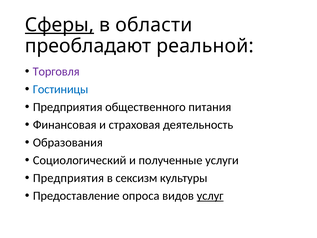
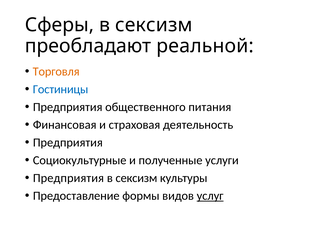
Сферы underline: present -> none
области at (154, 25): области -> сексизм
Торговля colour: purple -> orange
Образования at (68, 142): Образования -> Предприятия
Социологический: Социологический -> Социокультурные
опроса: опроса -> формы
